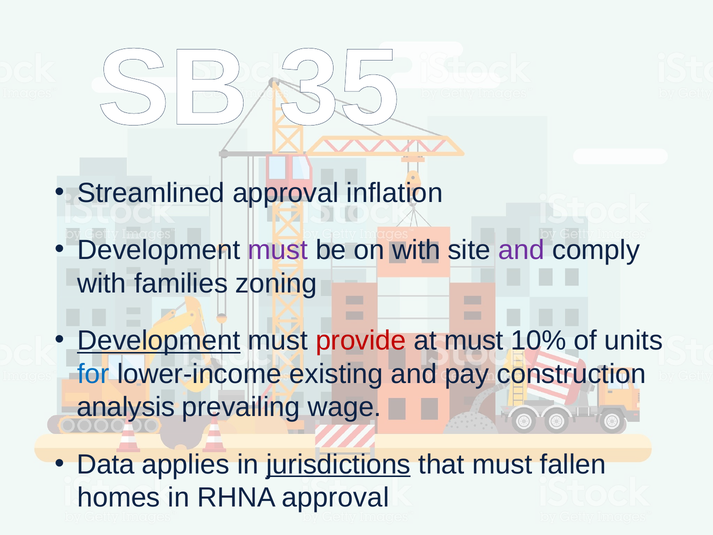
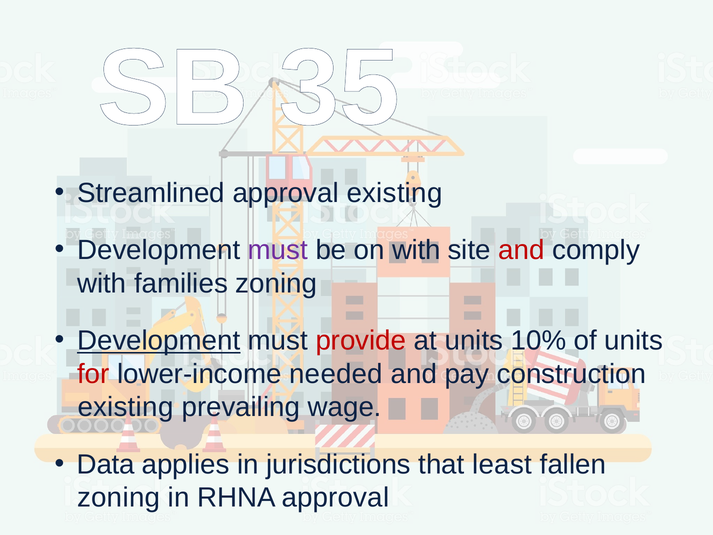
approval inflation: inflation -> existing
and at (521, 250) colour: purple -> red
at must: must -> units
for colour: blue -> red
existing: existing -> needed
analysis at (126, 407): analysis -> existing
jurisdictions underline: present -> none
that must: must -> least
homes at (119, 497): homes -> zoning
